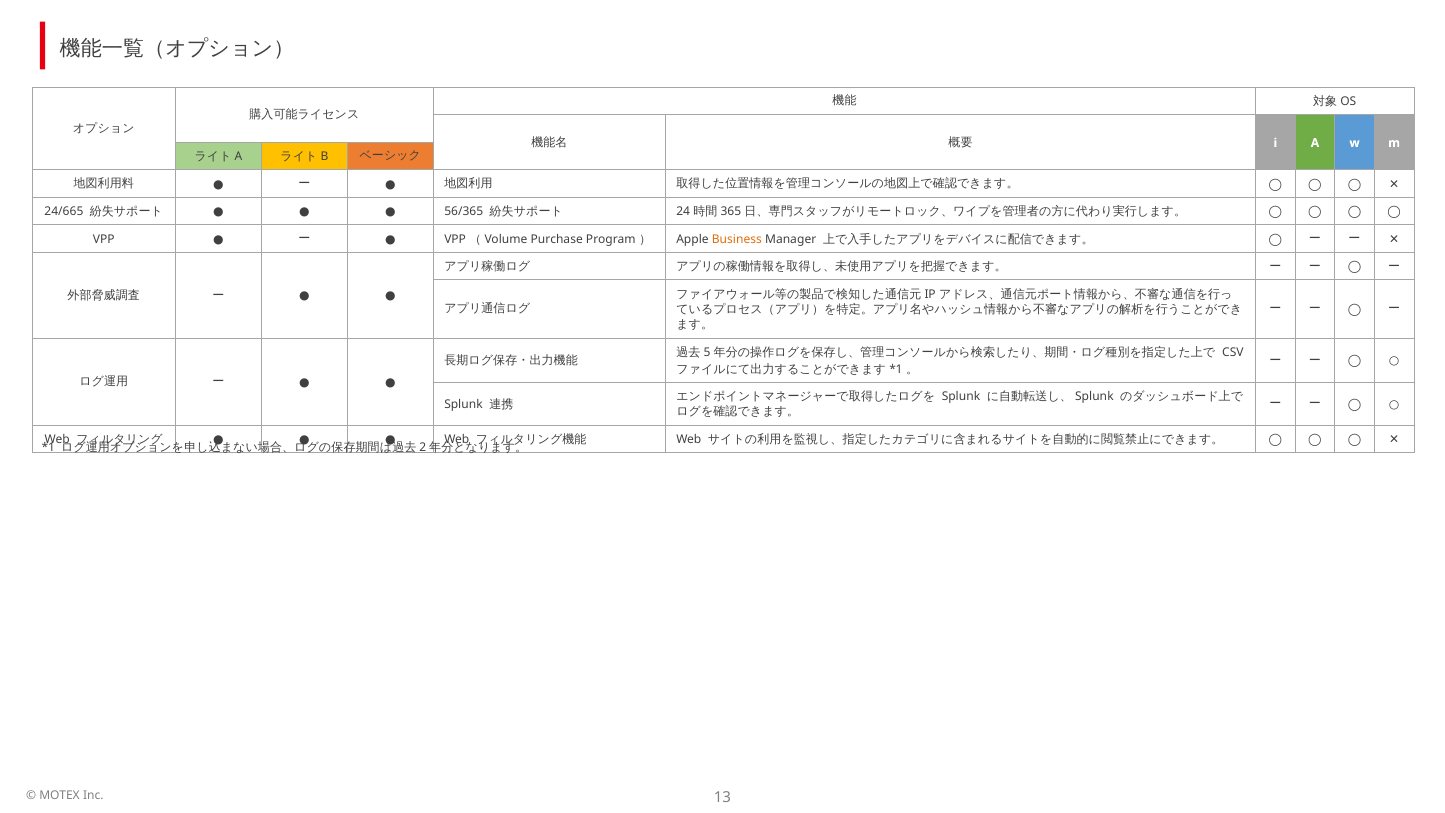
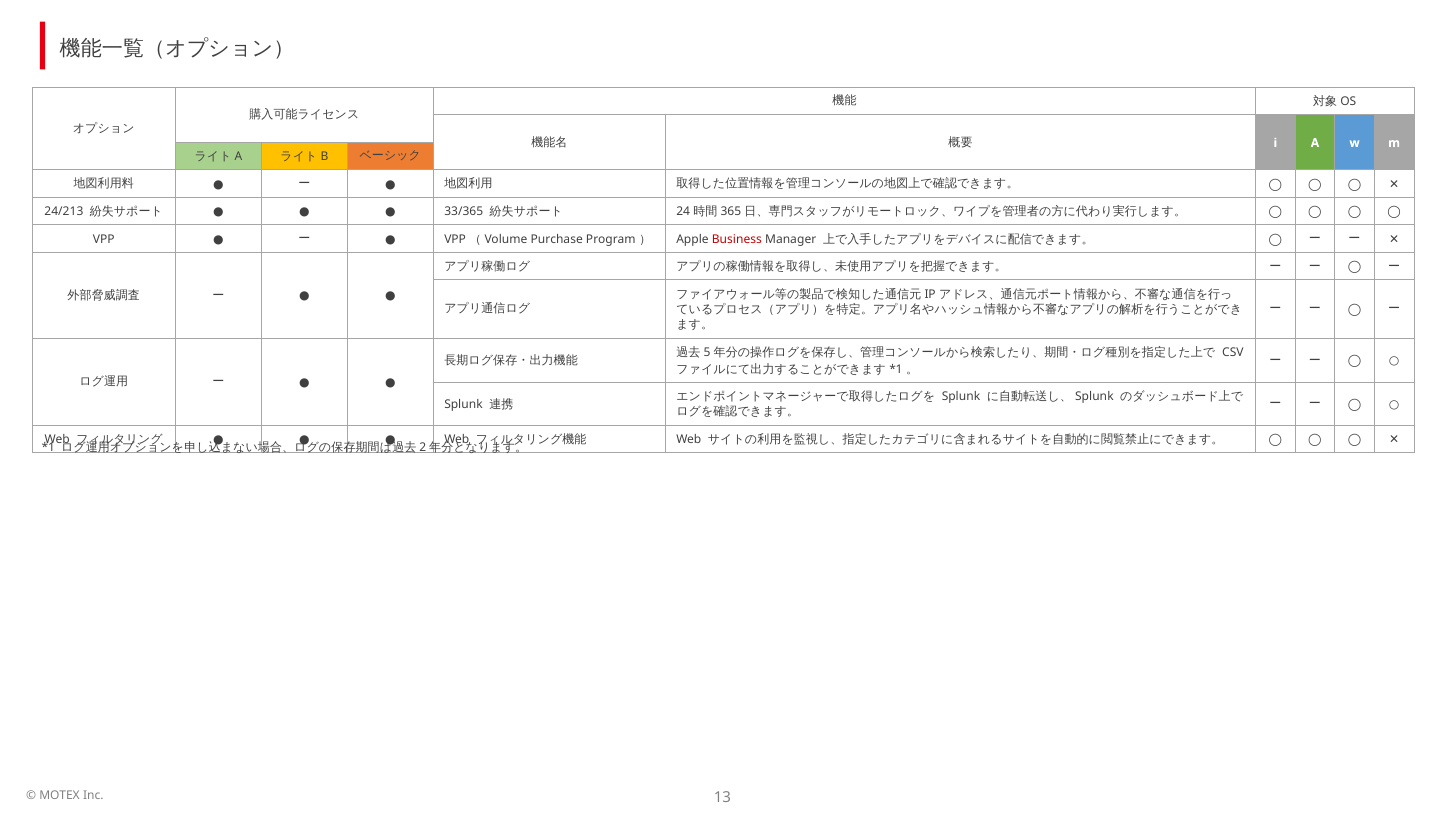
24/665: 24/665 -> 24/213
56/365: 56/365 -> 33/365
Business colour: orange -> red
